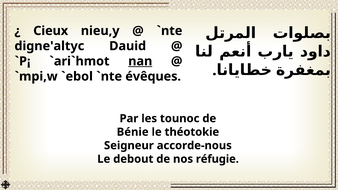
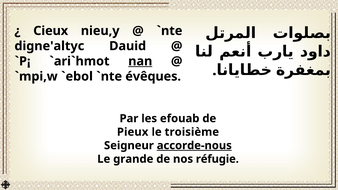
tounoc: tounoc -> efouab
Bénie: Bénie -> Pieux
théotokie: théotokie -> troisième
accorde-nous underline: none -> present
debout: debout -> grande
